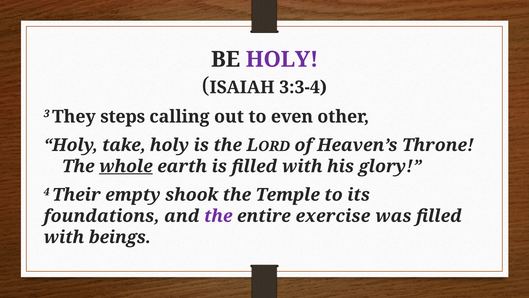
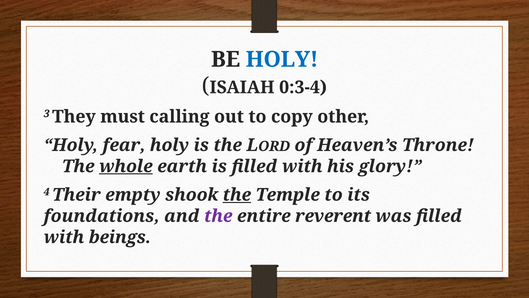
HOLY at (282, 59) colour: purple -> blue
3:3-4: 3:3-4 -> 0:3-4
steps: steps -> must
even: even -> copy
take: take -> fear
the at (237, 195) underline: none -> present
exercise: exercise -> reverent
